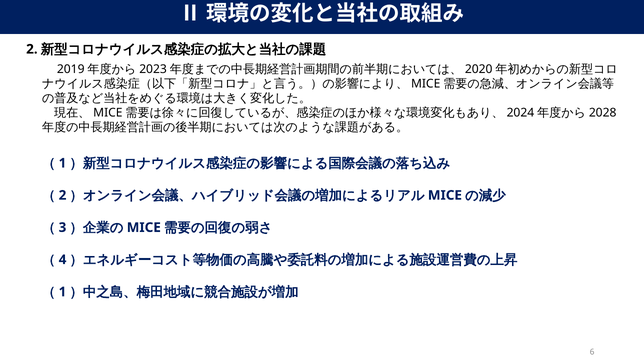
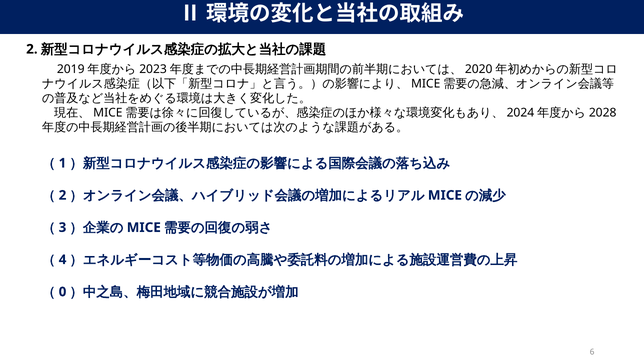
1 at (63, 292): 1 -> 0
